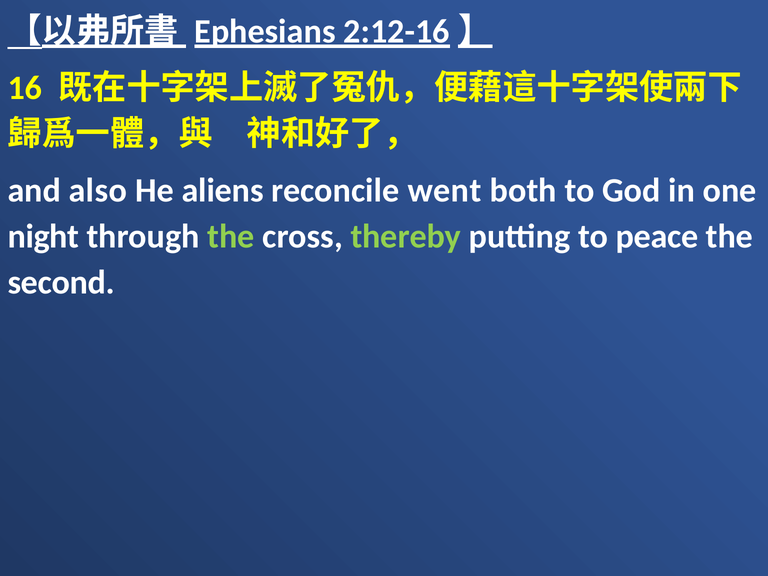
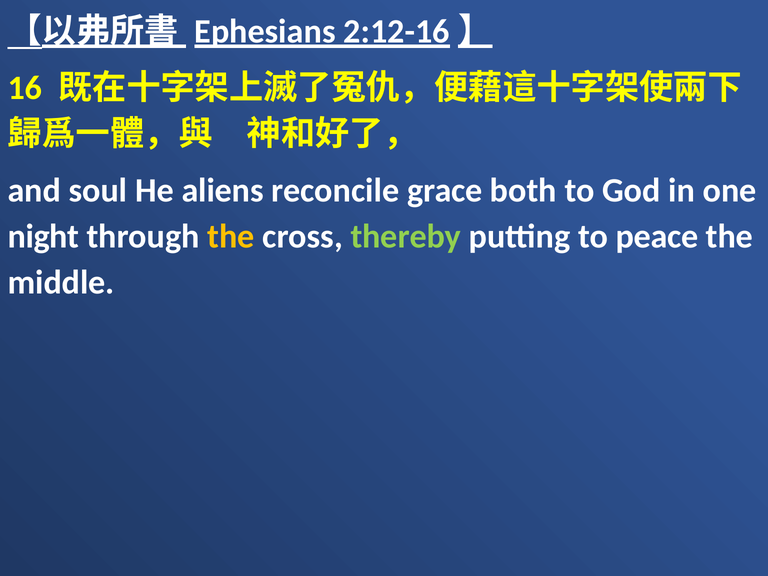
also: also -> soul
went: went -> grace
the at (231, 236) colour: light green -> yellow
second: second -> middle
